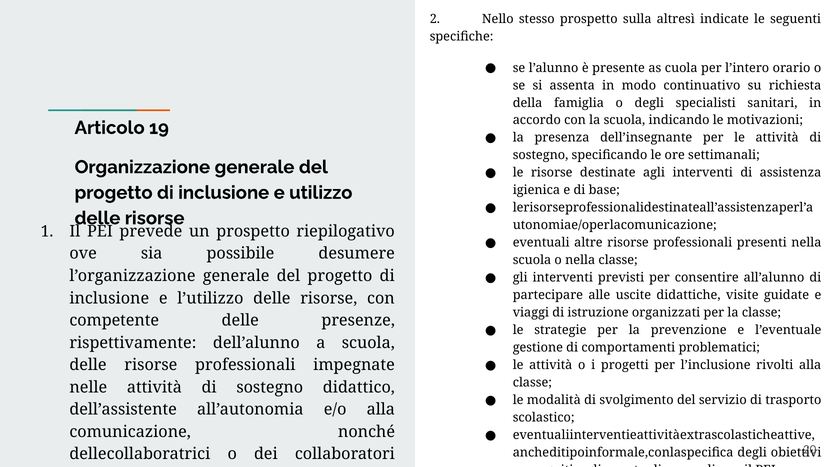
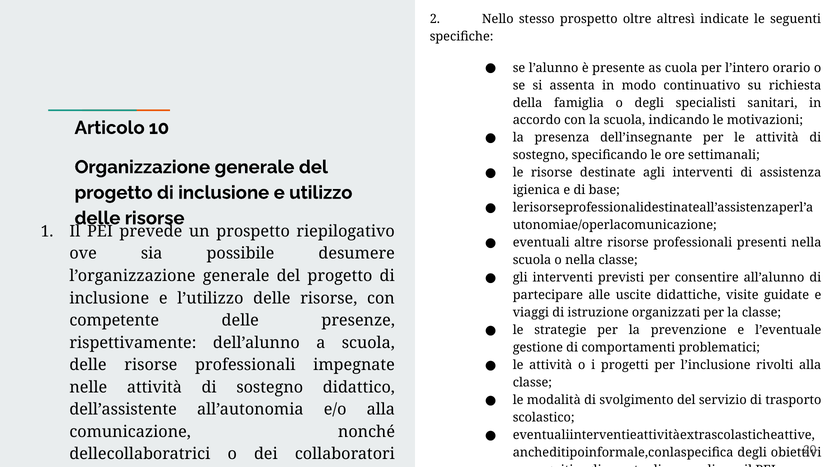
sulla: sulla -> oltre
19: 19 -> 10
